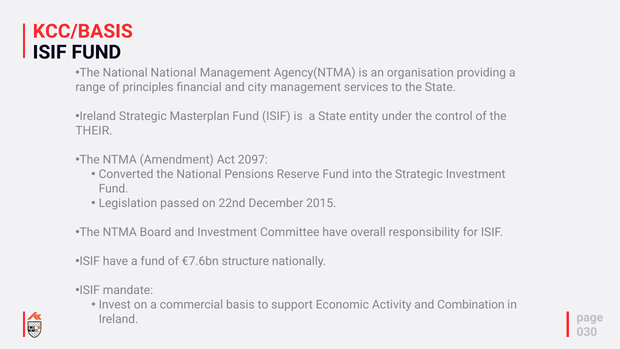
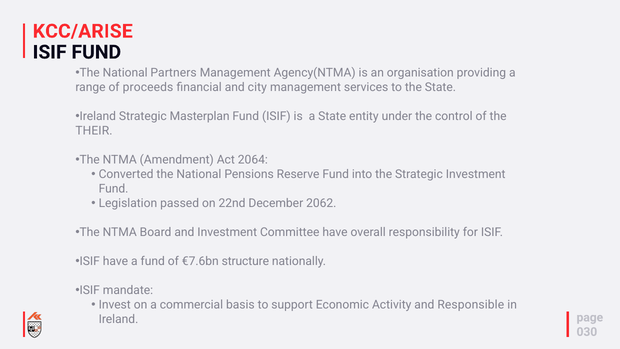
KCC/BASIS: KCC/BASIS -> KCC/ARISE
National National: National -> Partners
principles: principles -> proceeds
2097: 2097 -> 2064
2015: 2015 -> 2062
Combination: Combination -> Responsible
